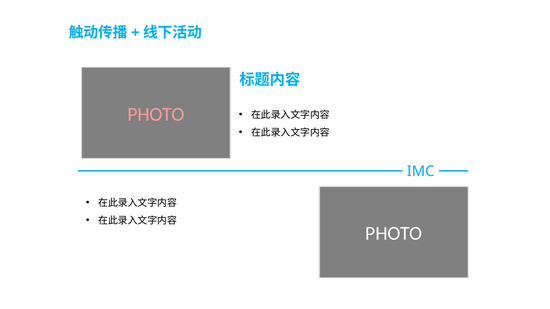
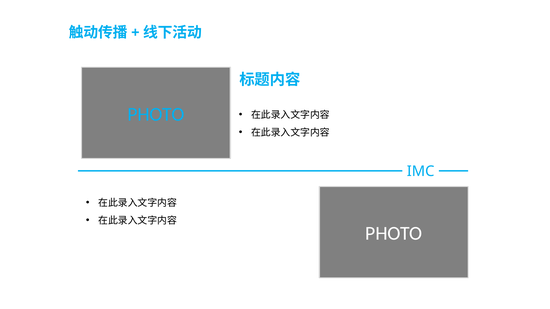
PHOTO at (156, 114) colour: pink -> light blue
